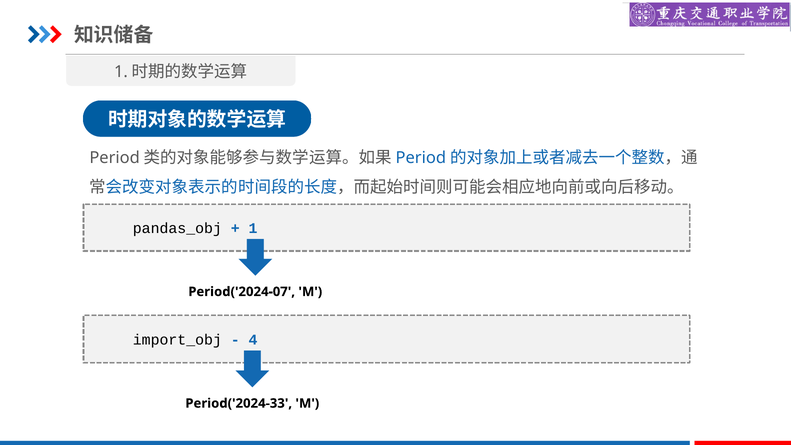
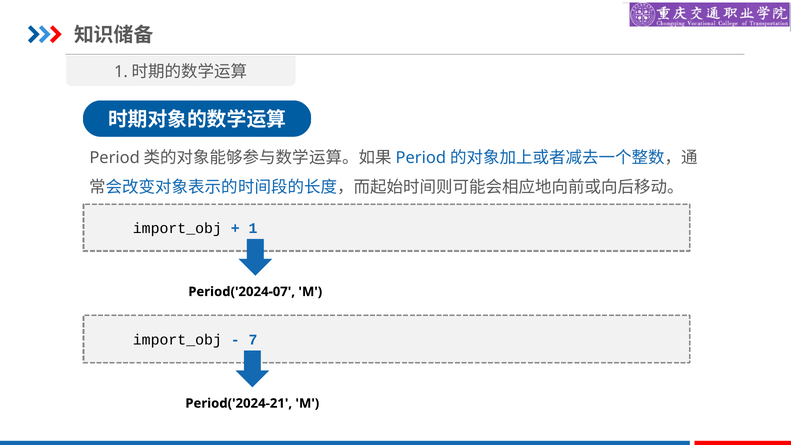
pandas_obj at (177, 229): pandas_obj -> import_obj
4: 4 -> 7
Period('2024-33: Period('2024-33 -> Period('2024-21
